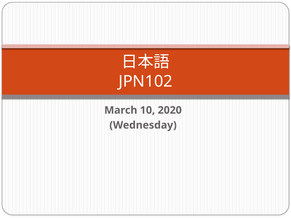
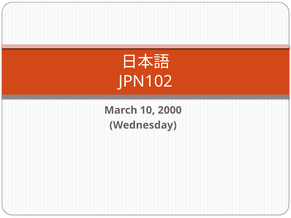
2020: 2020 -> 2000
